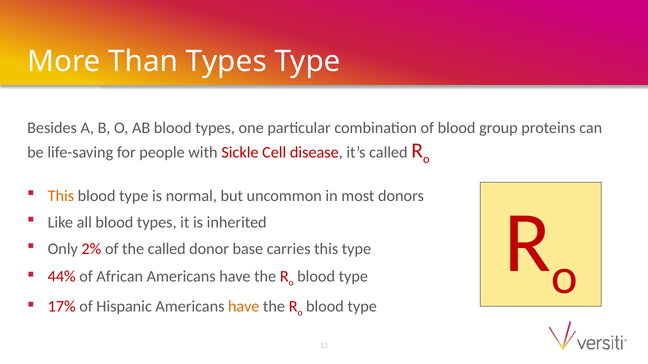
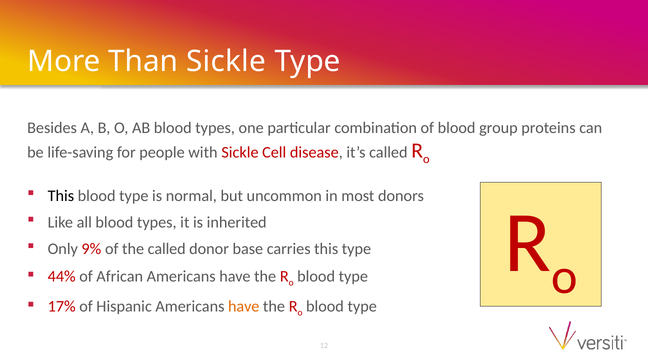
Than Types: Types -> Sickle
This at (61, 196) colour: orange -> black
2%: 2% -> 9%
